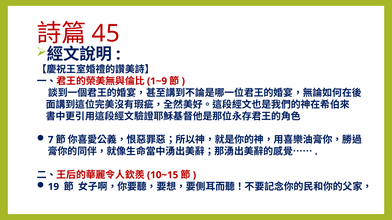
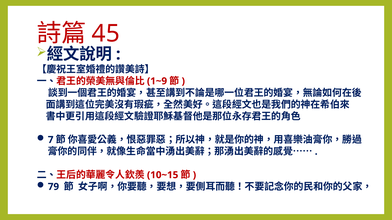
19: 19 -> 79
